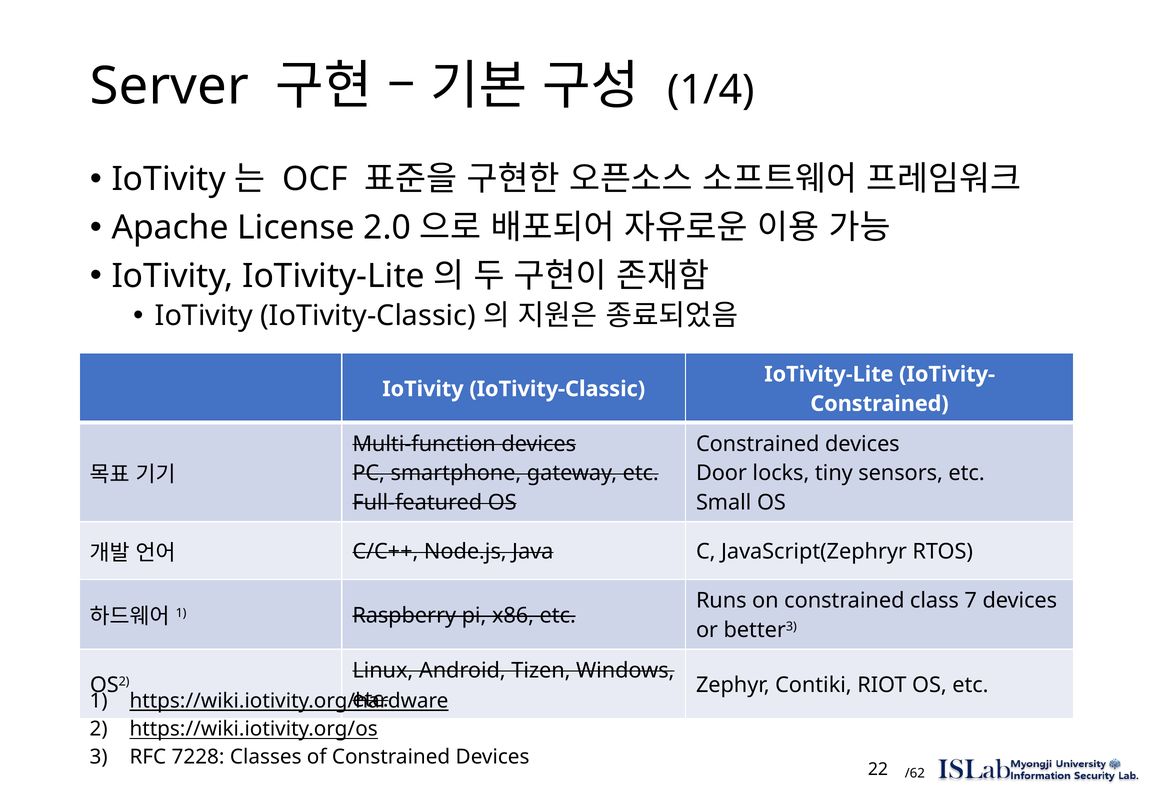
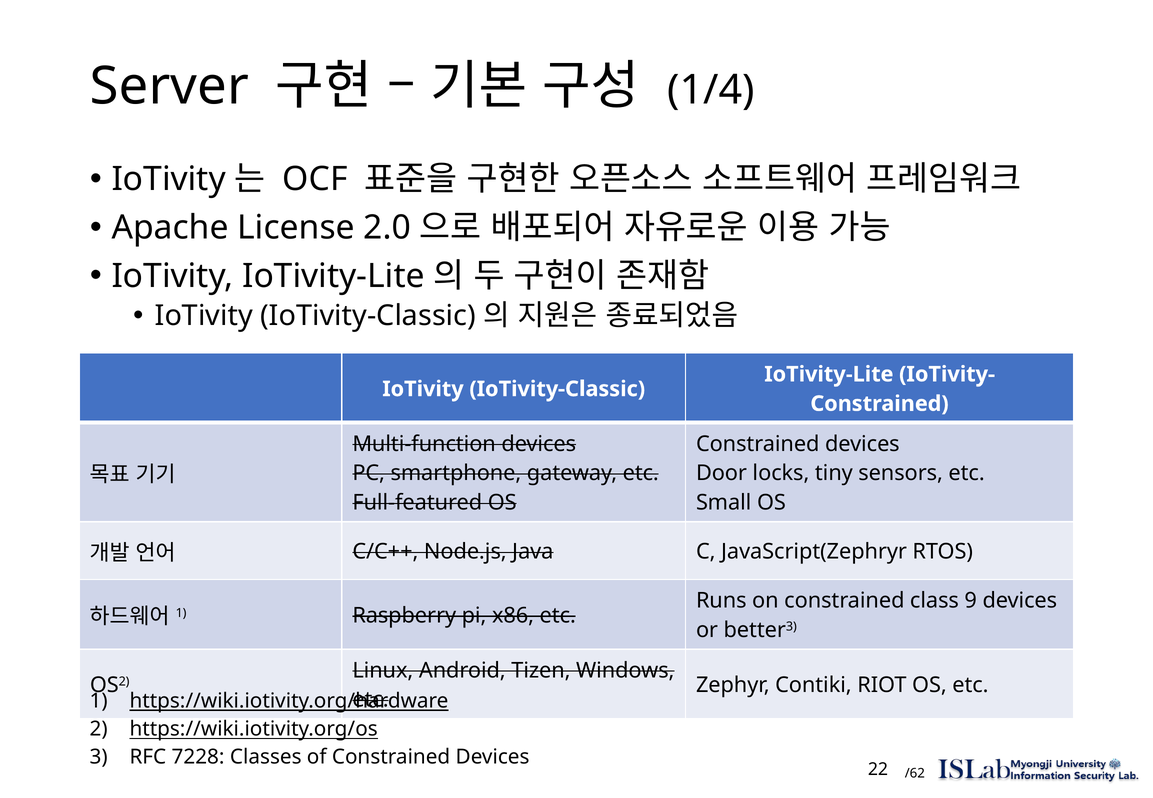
7: 7 -> 9
